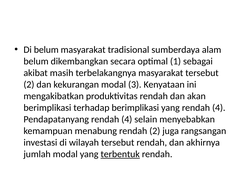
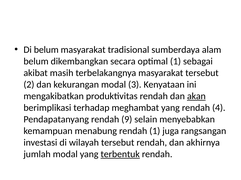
akan underline: none -> present
terhadap berimplikasi: berimplikasi -> meghambat
Pendapatanyang rendah 4: 4 -> 9
rendah 2: 2 -> 1
